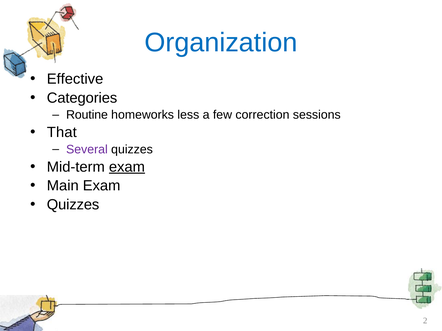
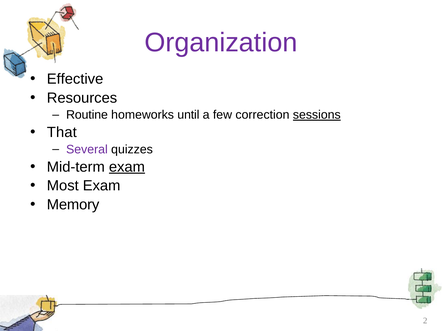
Organization colour: blue -> purple
Categories: Categories -> Resources
less: less -> until
sessions underline: none -> present
Main: Main -> Most
Quizzes at (73, 205): Quizzes -> Memory
